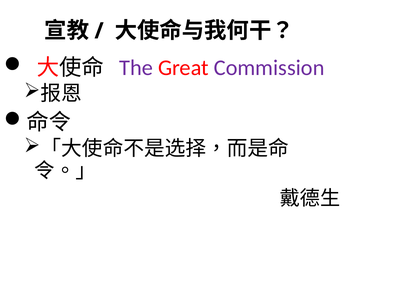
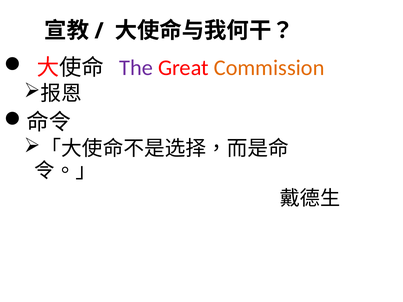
Commission colour: purple -> orange
